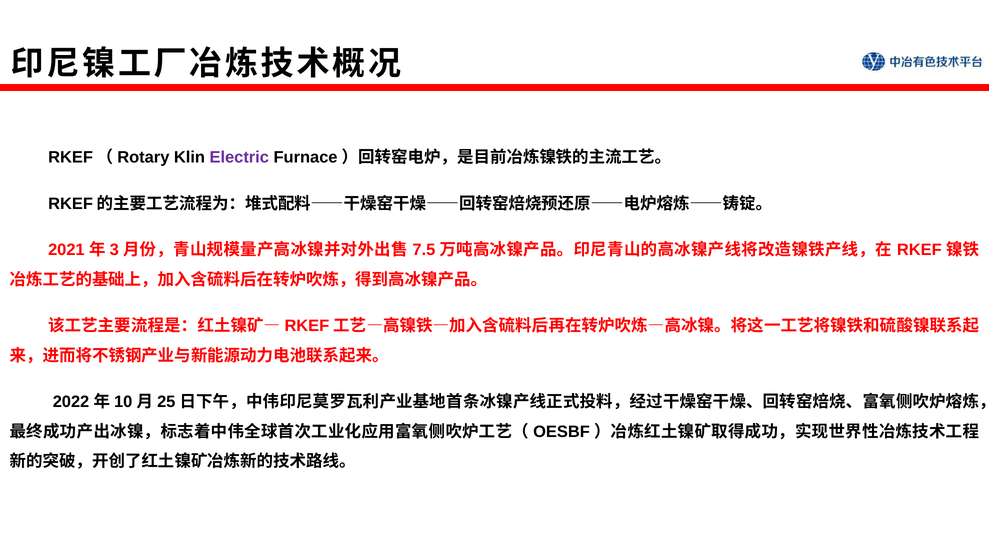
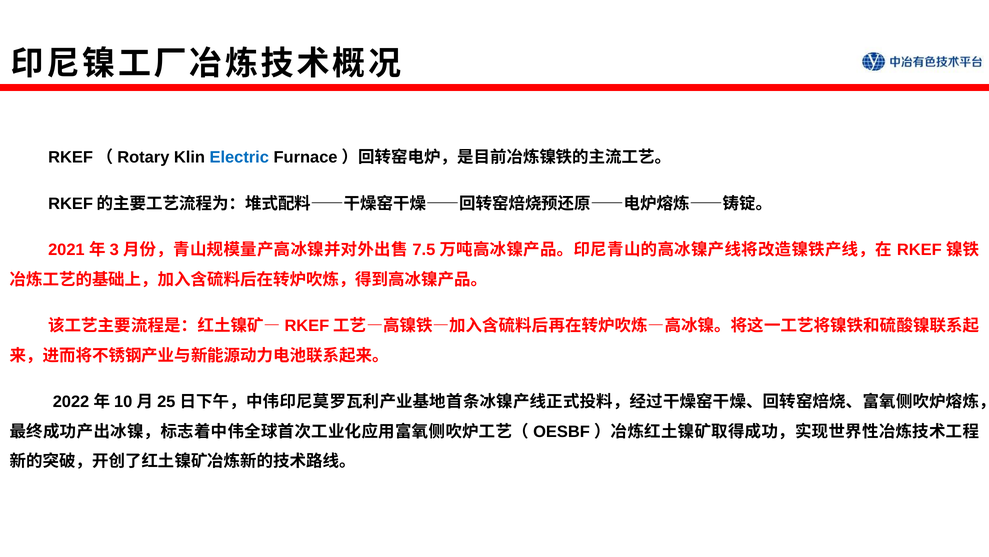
Electric colour: purple -> blue
